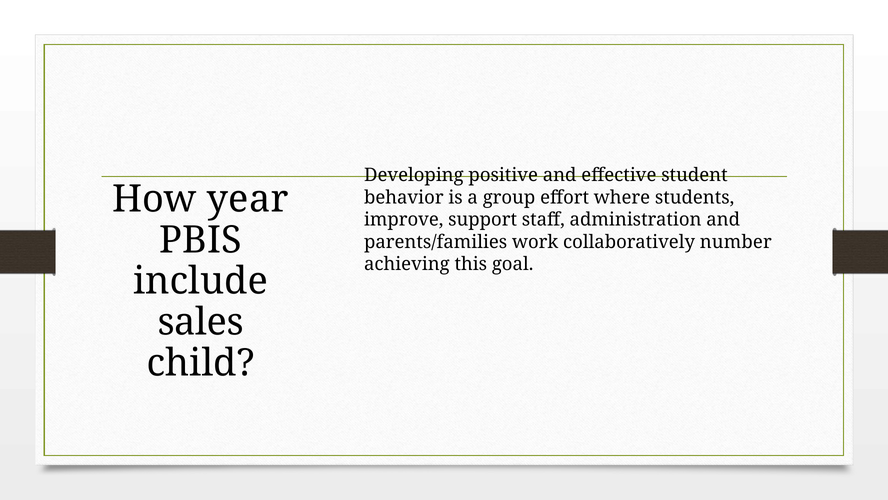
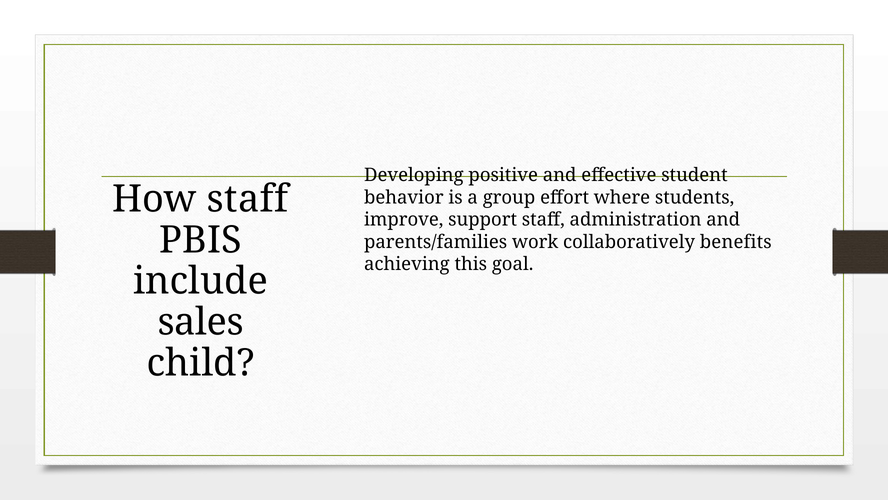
How year: year -> staff
number: number -> benefits
